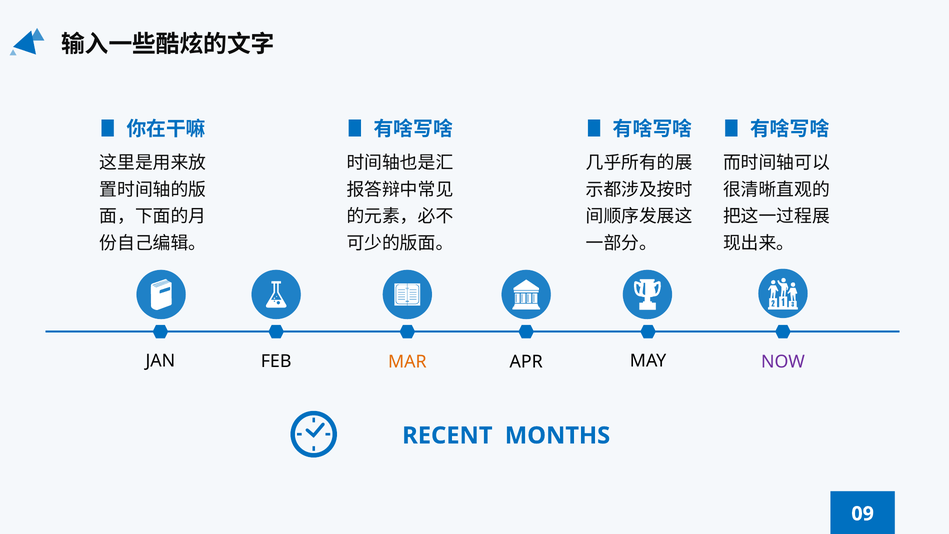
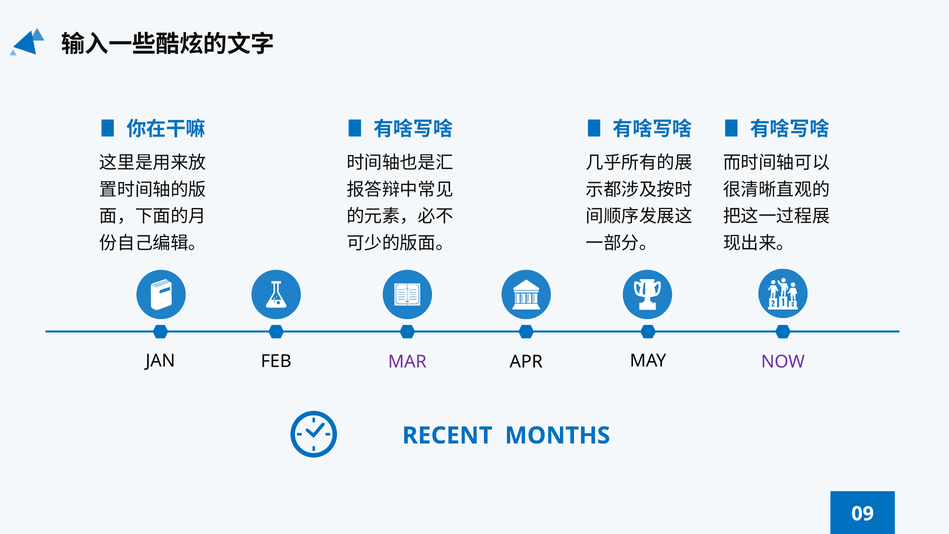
MAR colour: orange -> purple
